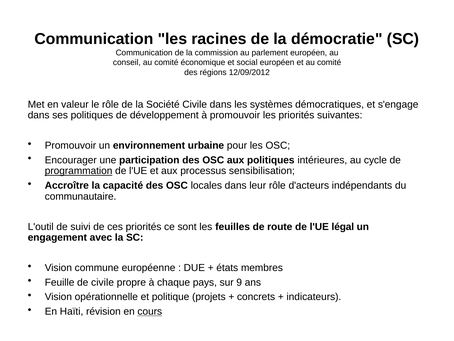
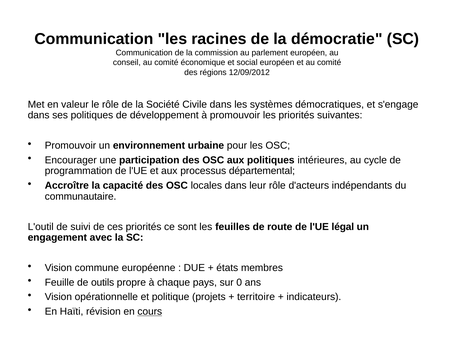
programmation underline: present -> none
sensibilisation: sensibilisation -> départemental
de civile: civile -> outils
9: 9 -> 0
concrets: concrets -> territoire
